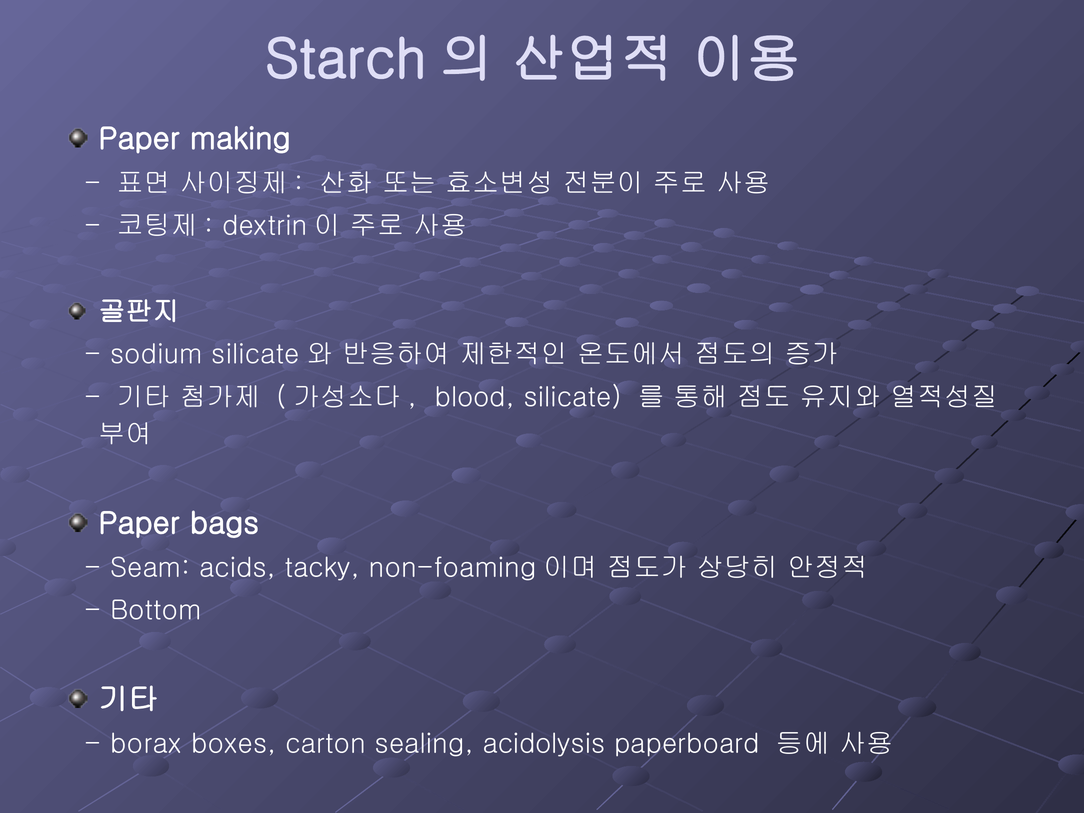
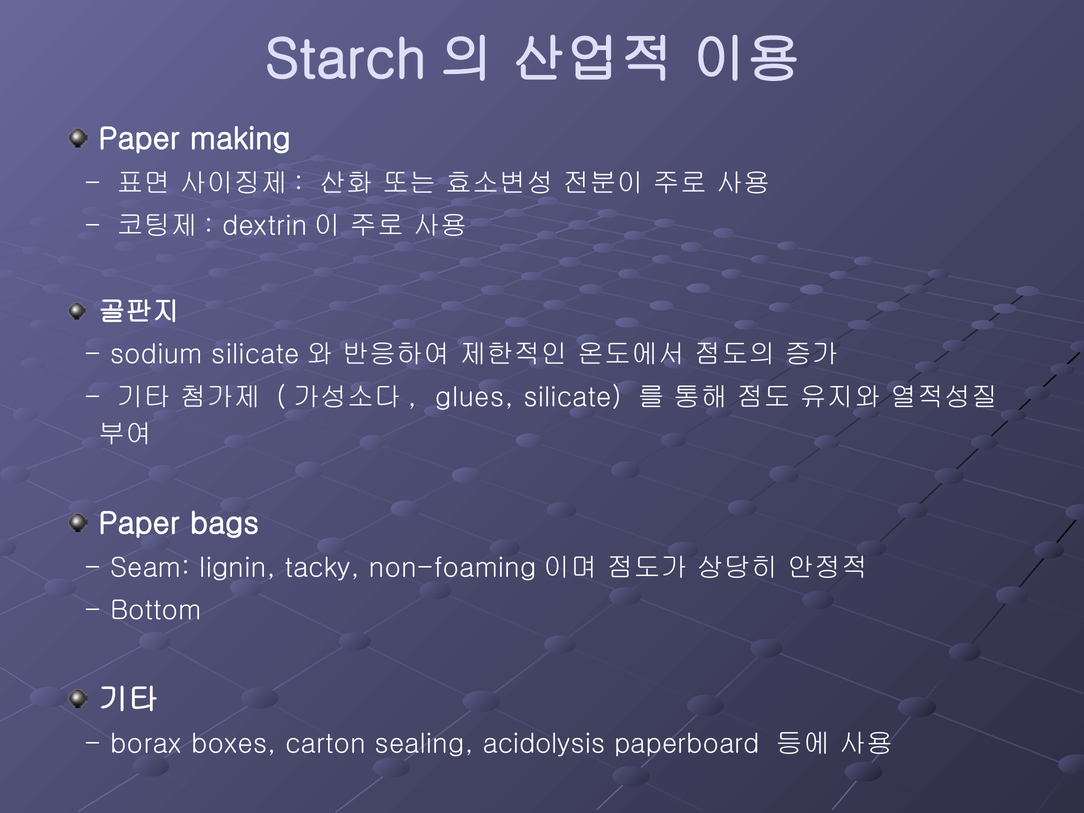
blood: blood -> glues
acids: acids -> lignin
